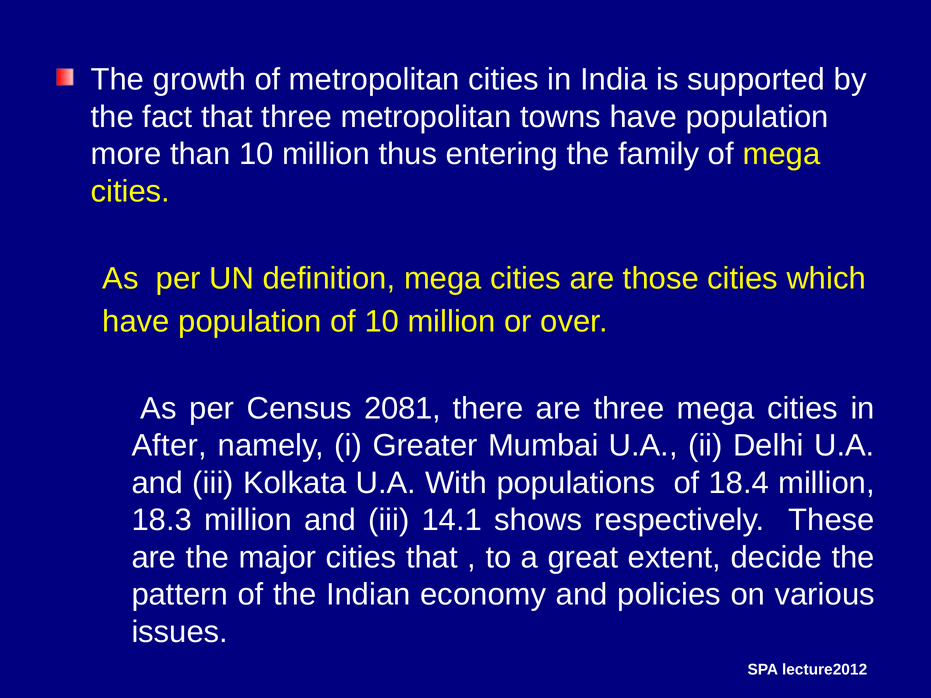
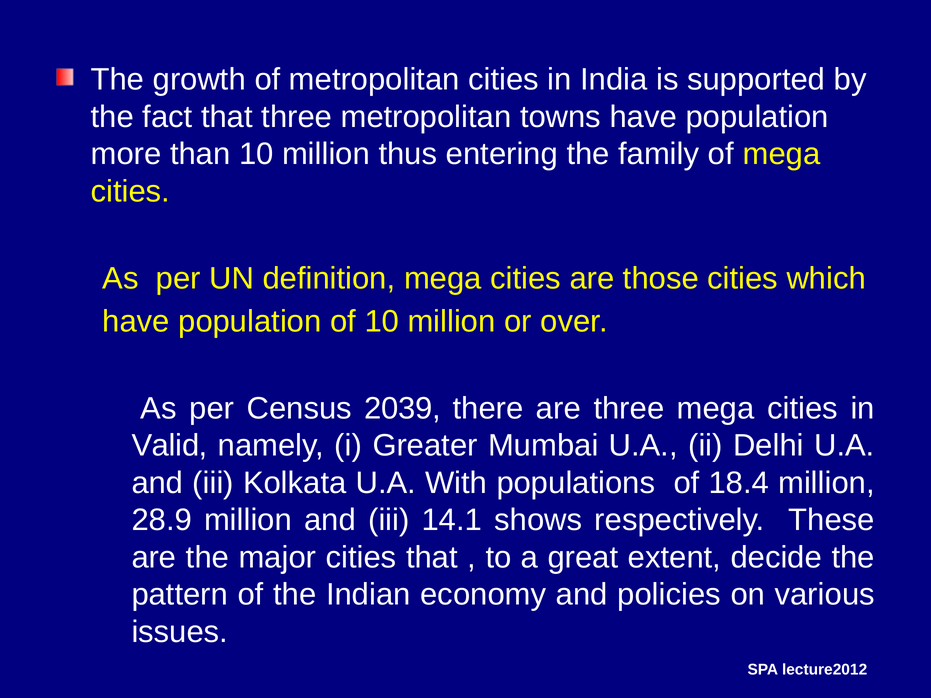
2081: 2081 -> 2039
After: After -> Valid
18.3: 18.3 -> 28.9
